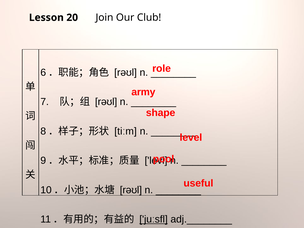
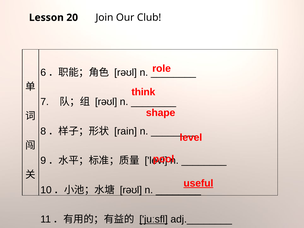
army: army -> think
tiːm: tiːm -> rain
useful underline: none -> present
